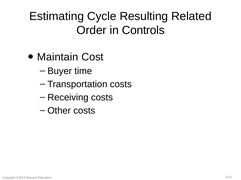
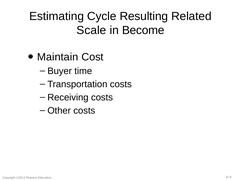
Order: Order -> Scale
Controls: Controls -> Become
